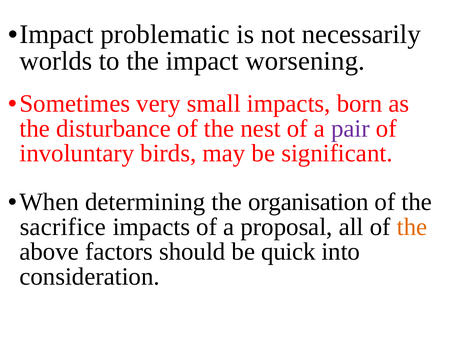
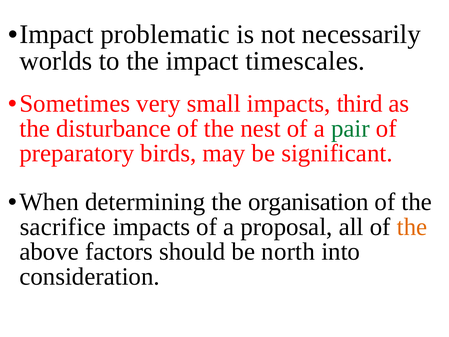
worsening: worsening -> timescales
born: born -> third
pair colour: purple -> green
involuntary: involuntary -> preparatory
quick: quick -> north
